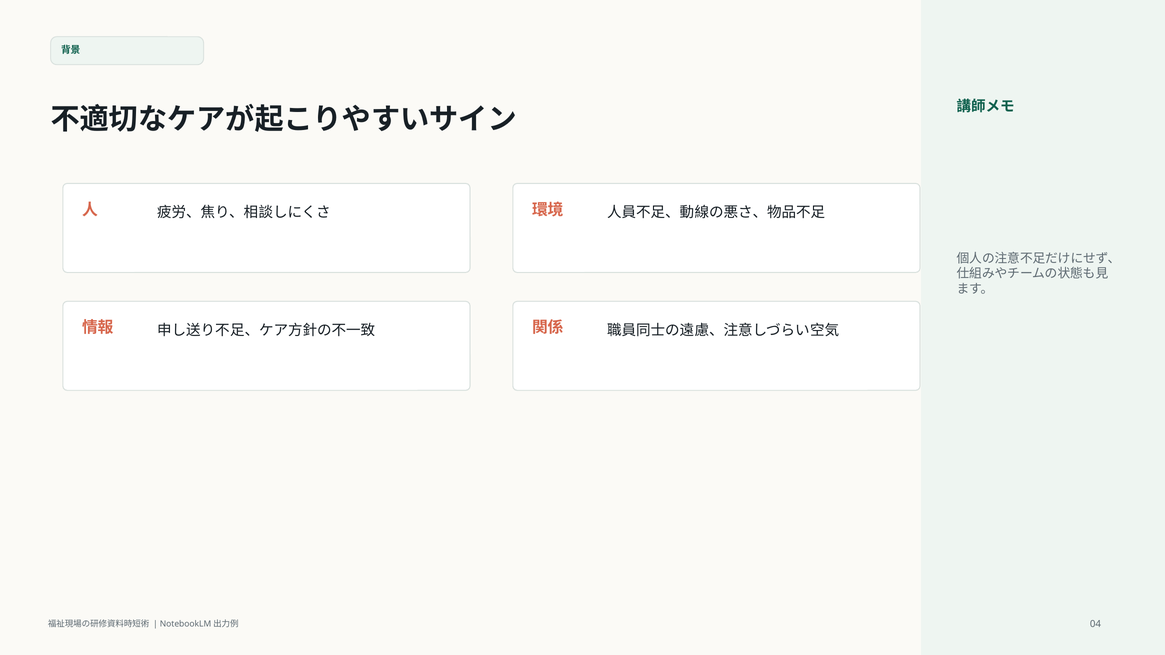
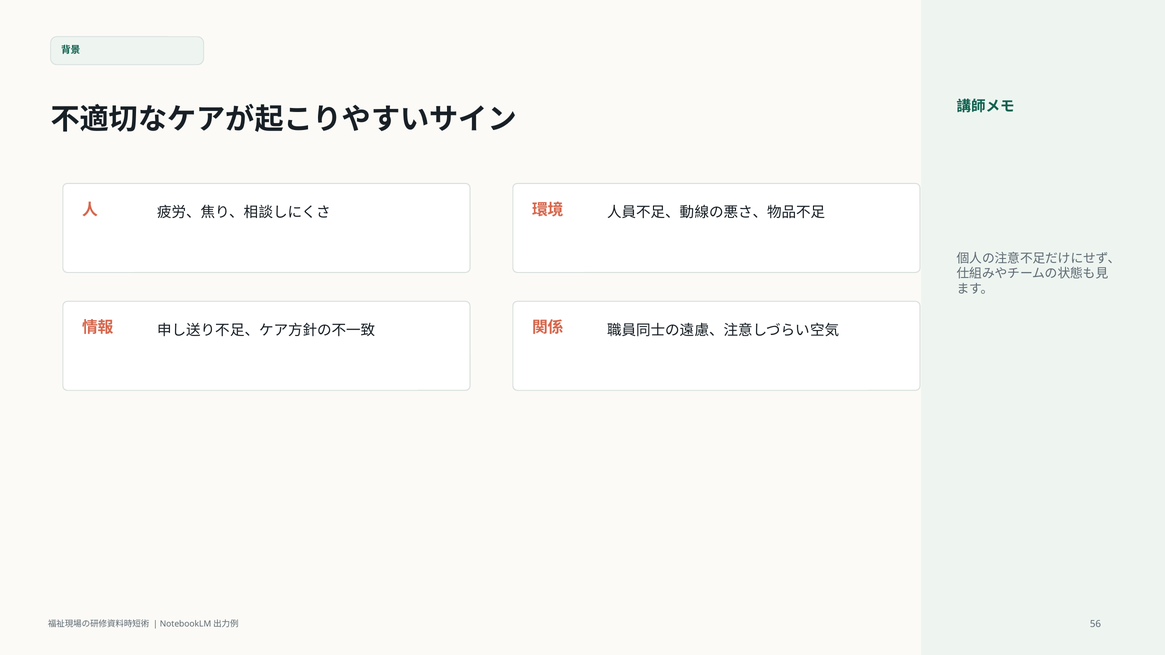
04: 04 -> 56
